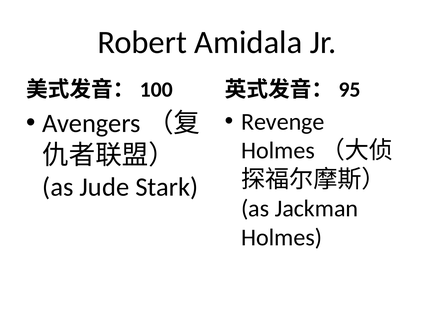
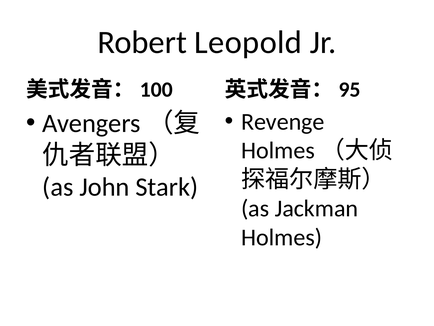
Amidala: Amidala -> Leopold
Jude: Jude -> John
